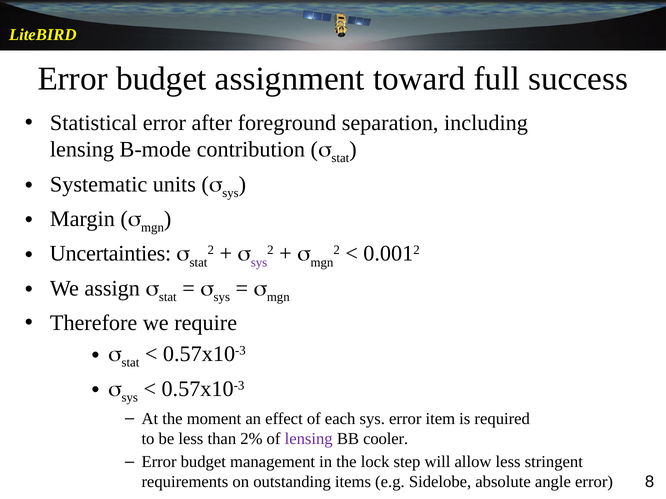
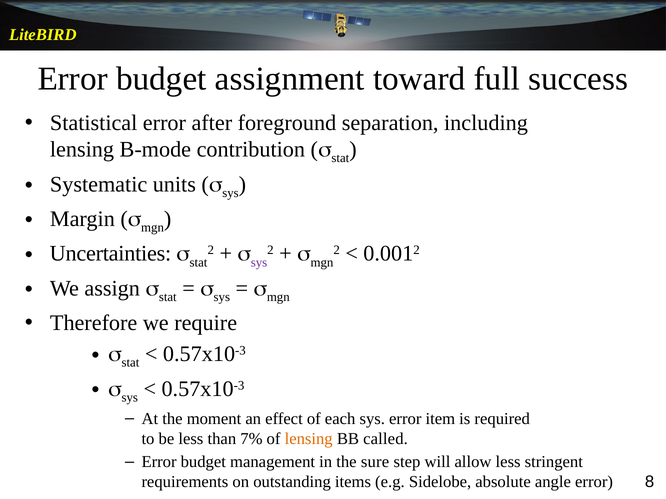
2%: 2% -> 7%
lensing at (309, 439) colour: purple -> orange
cooler: cooler -> called
lock: lock -> sure
